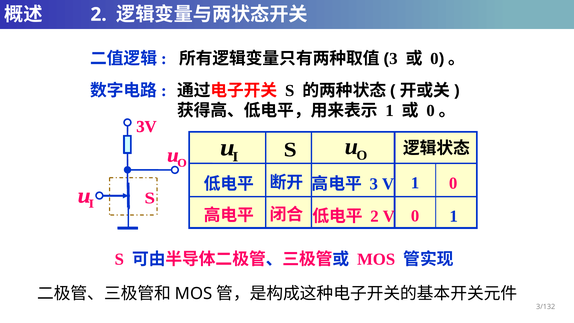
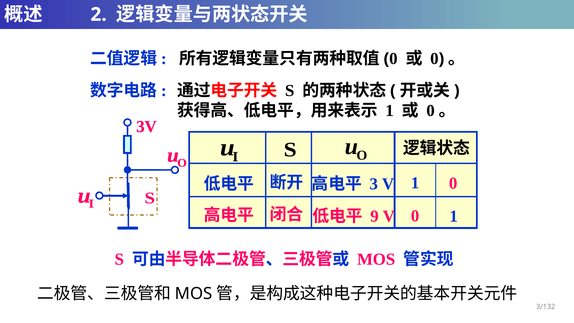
3 at (393, 59): 3 -> 0
2 at (374, 216): 2 -> 9
